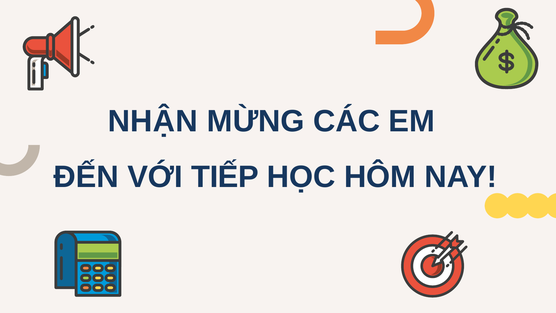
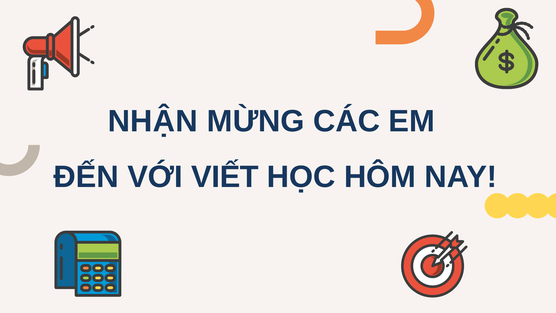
TIẾP: TIẾP -> VIẾT
